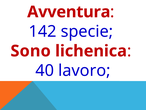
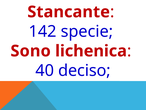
Avventura: Avventura -> Stancante
lavoro: lavoro -> deciso
